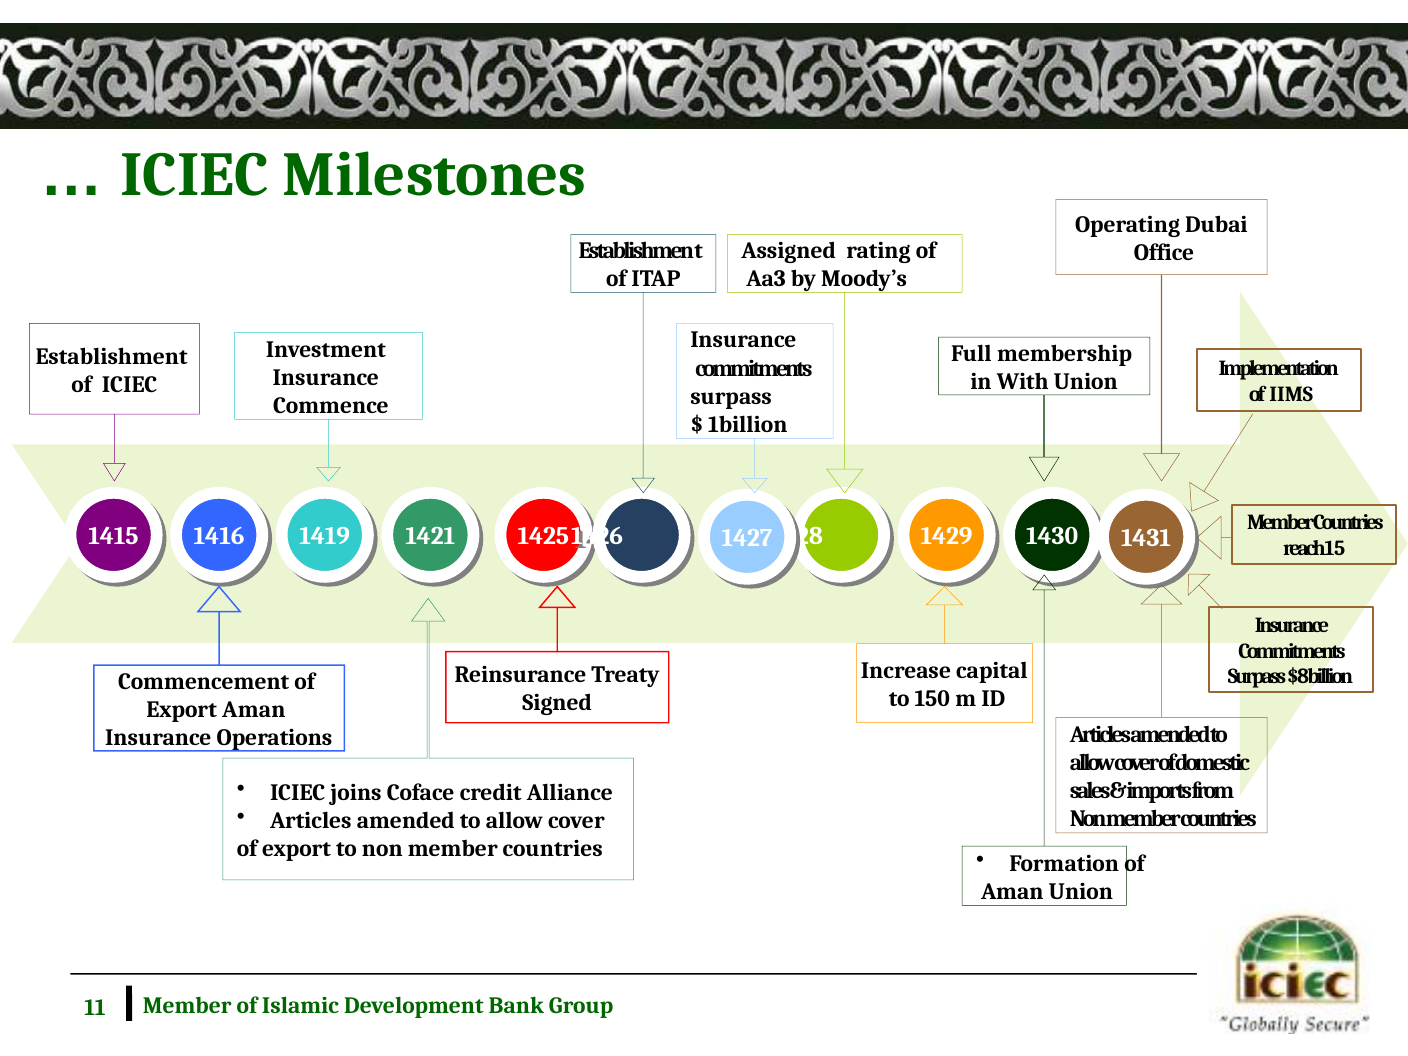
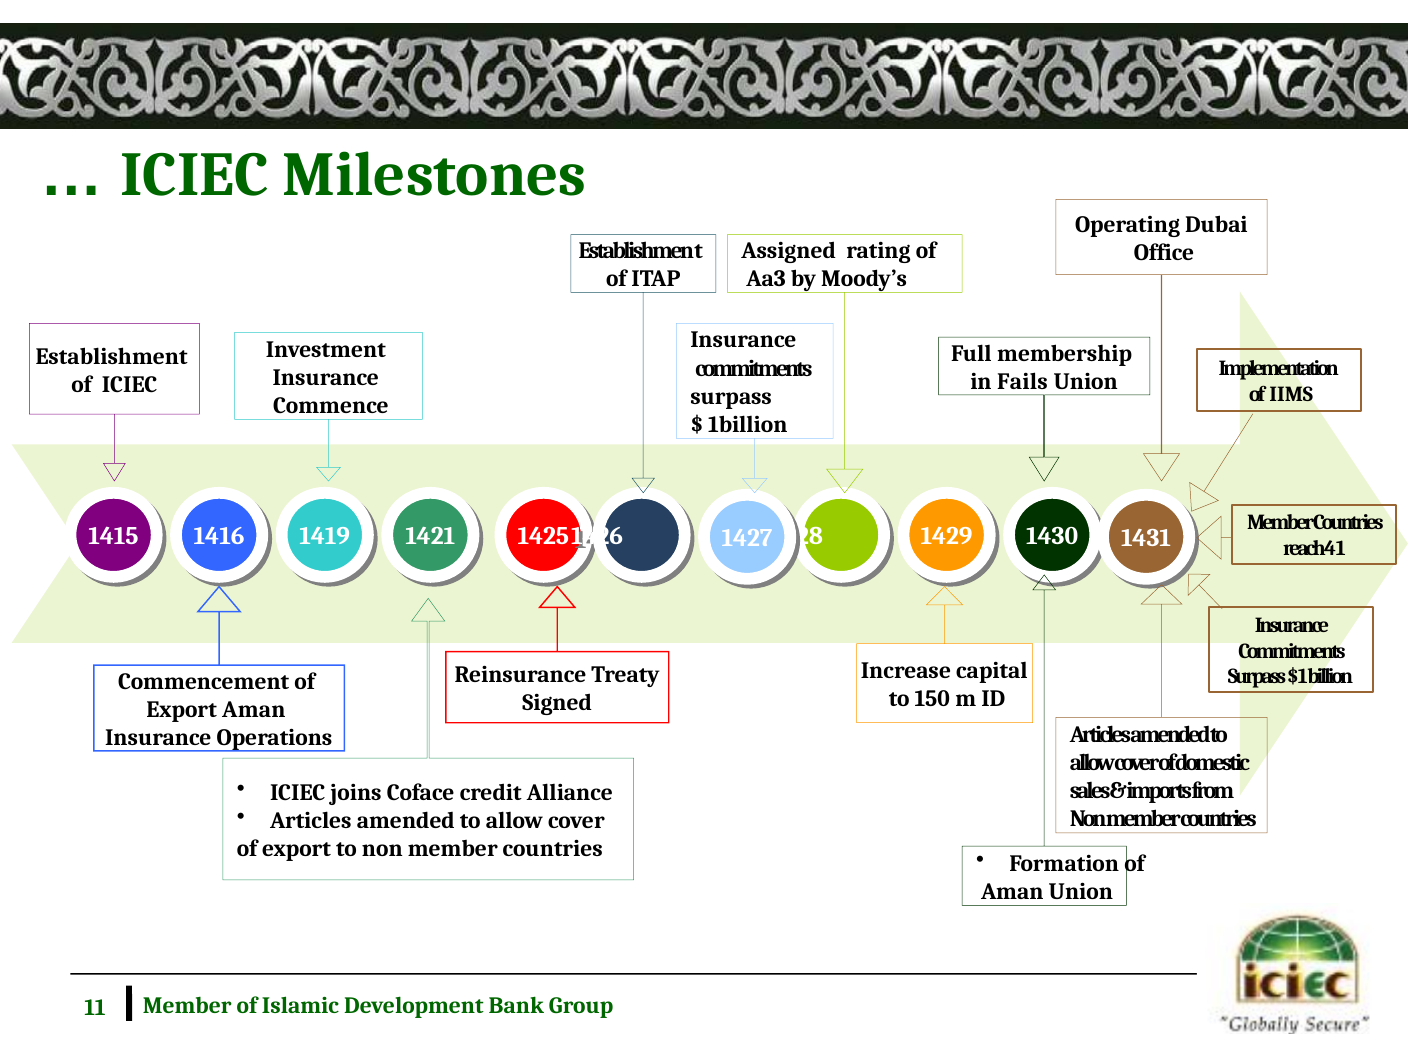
With: With -> Fails
15: 15 -> 41
8: 8 -> 1
